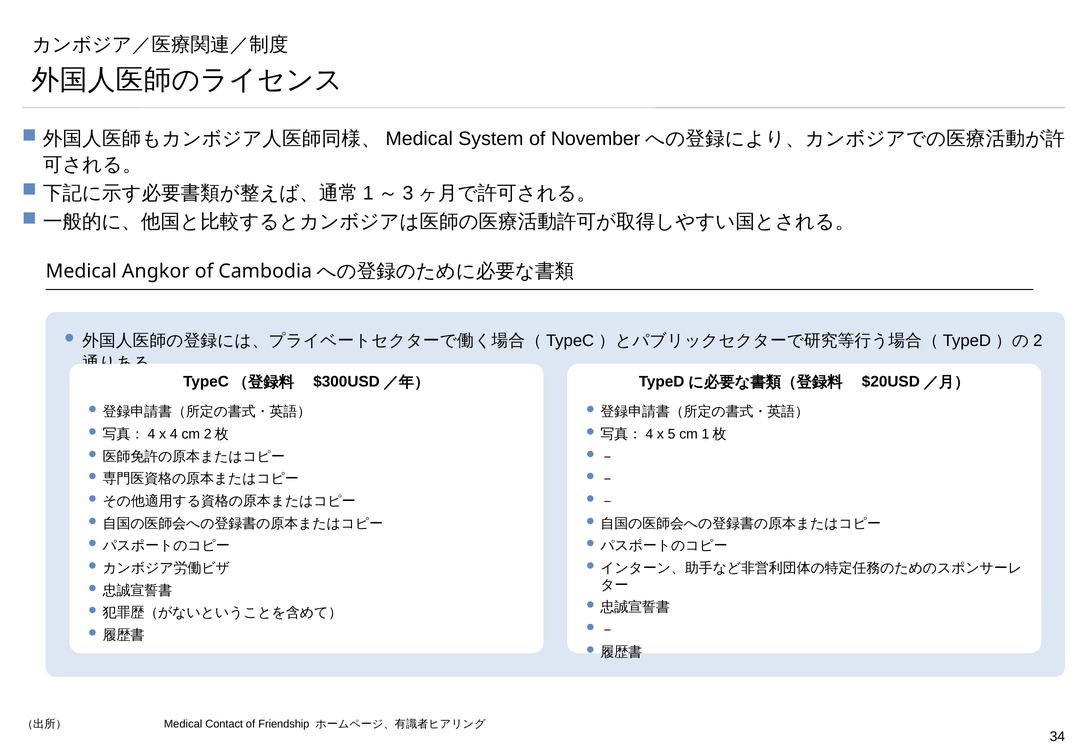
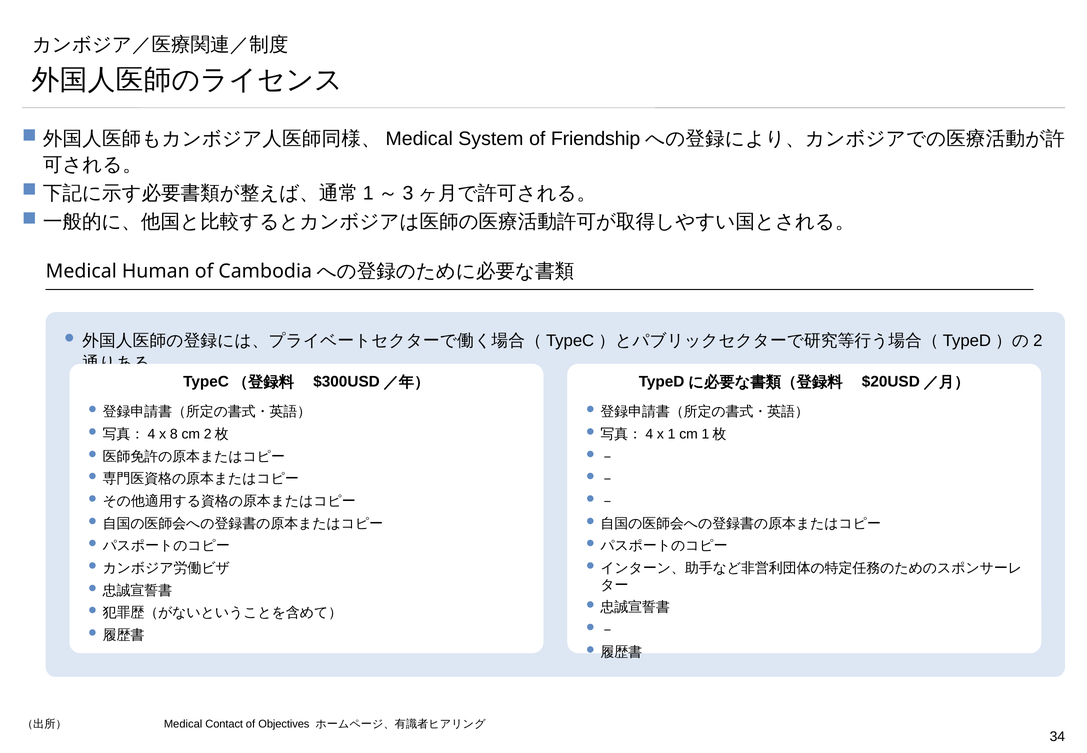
November: November -> Friendship
Angkor: Angkor -> Human
4: 4 -> 8
5: 5 -> 1
Friendship: Friendship -> Objectives
